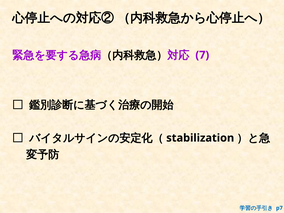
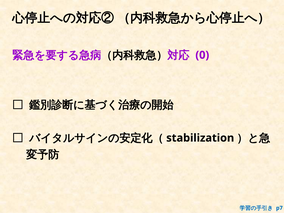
7: 7 -> 0
